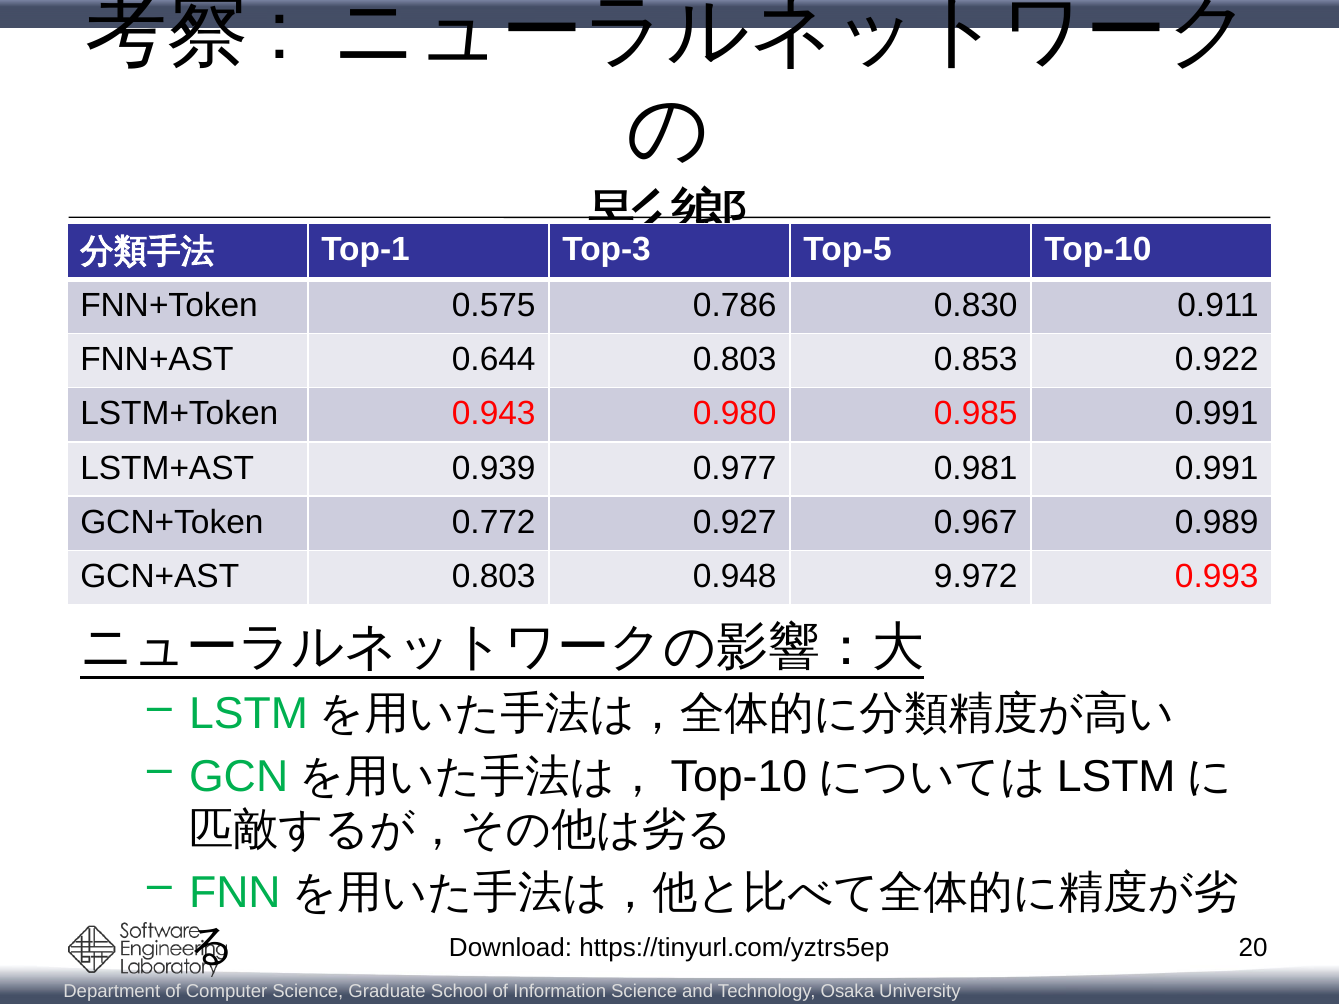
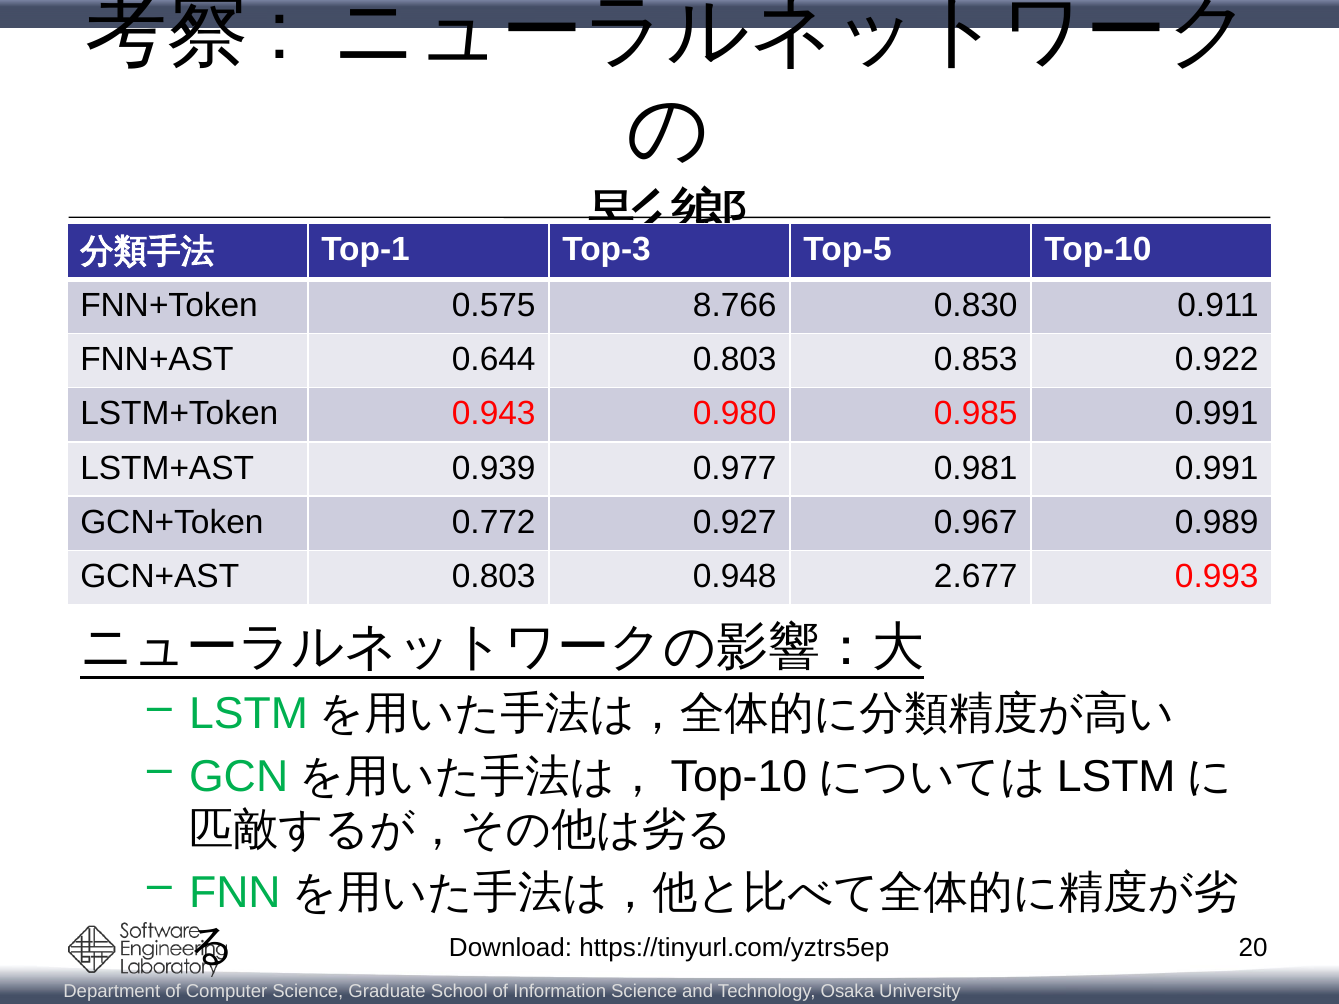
0.786: 0.786 -> 8.766
9.972: 9.972 -> 2.677
